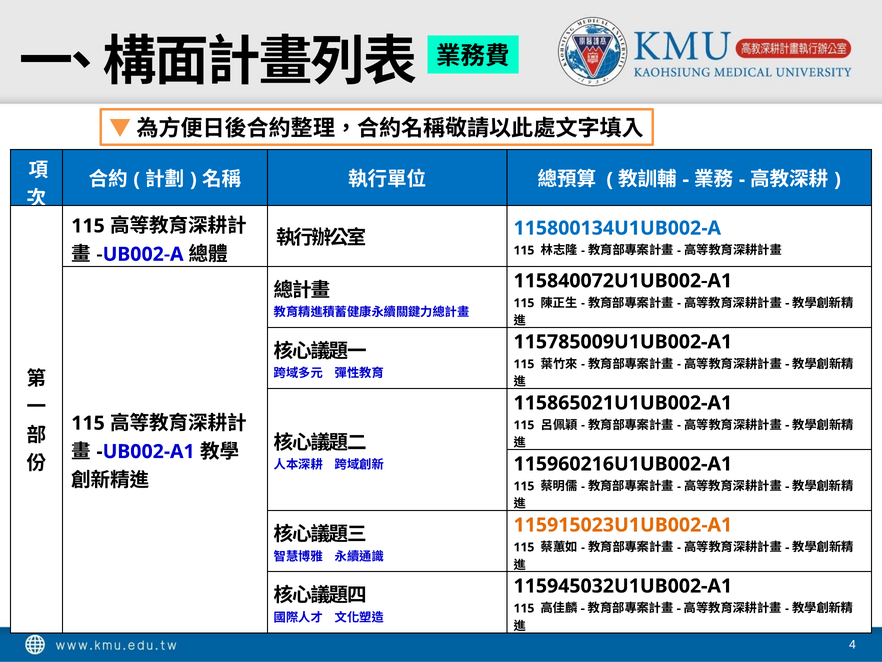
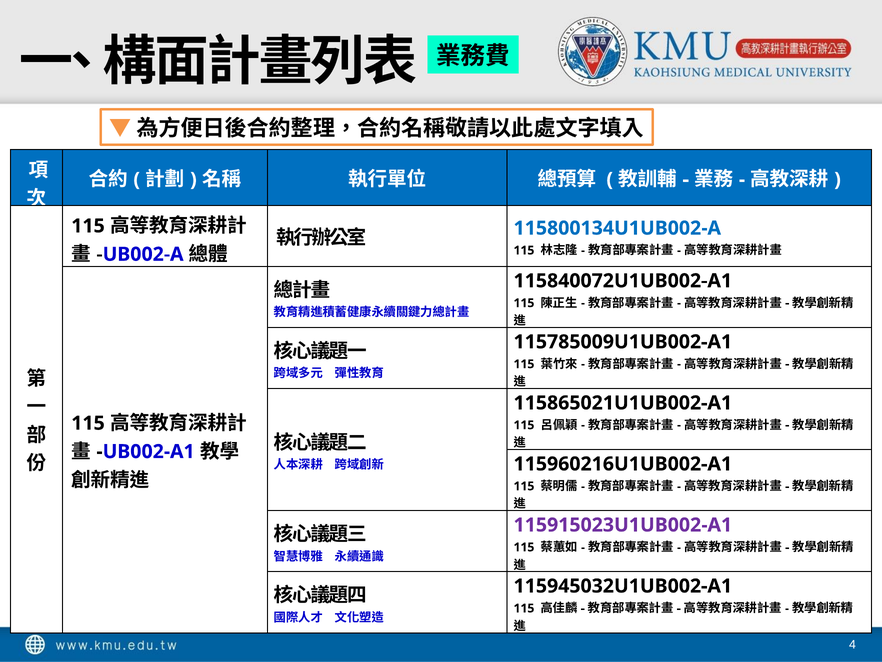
115915023U1UB002-A1 colour: orange -> purple
